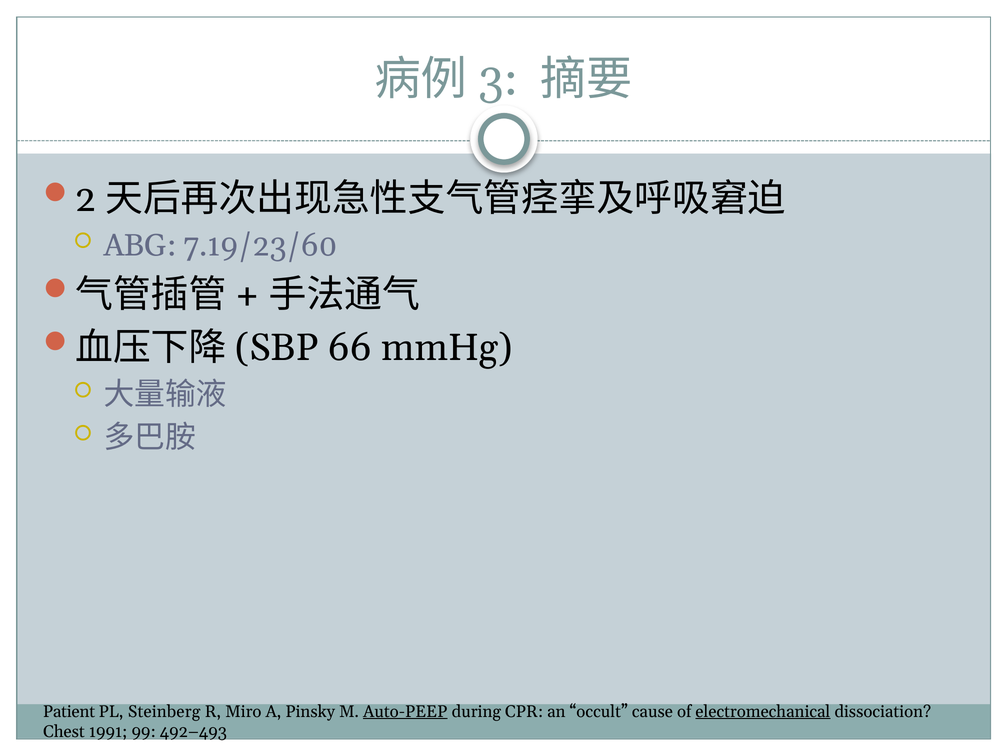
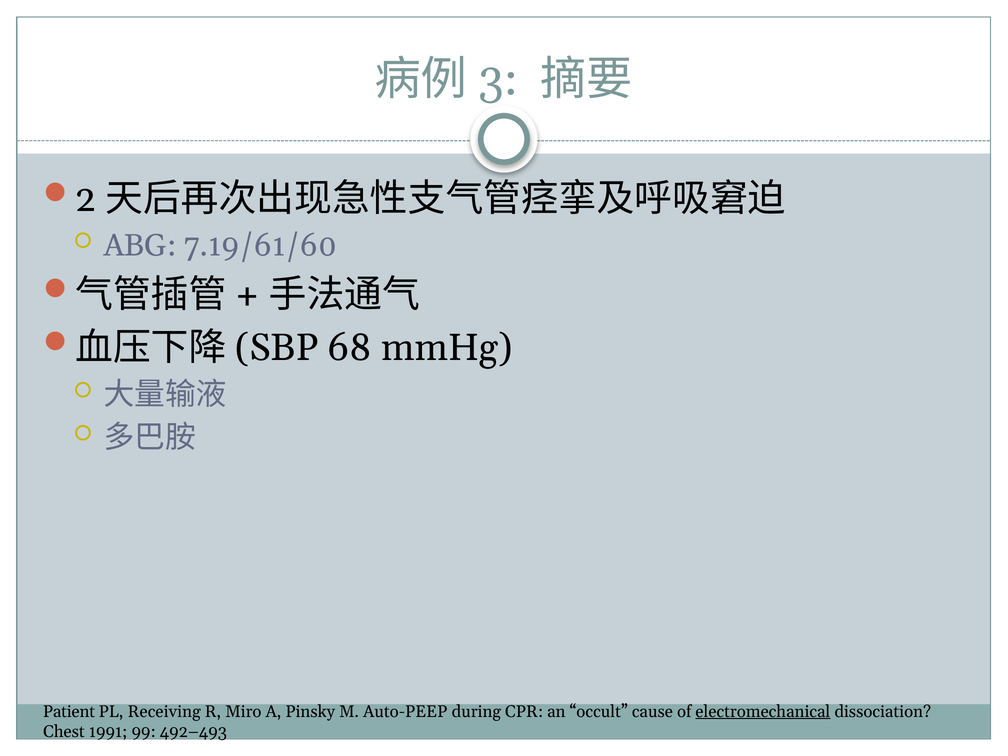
7.19/23/60: 7.19/23/60 -> 7.19/61/60
66: 66 -> 68
Steinberg: Steinberg -> Receiving
Auto-PEEP underline: present -> none
